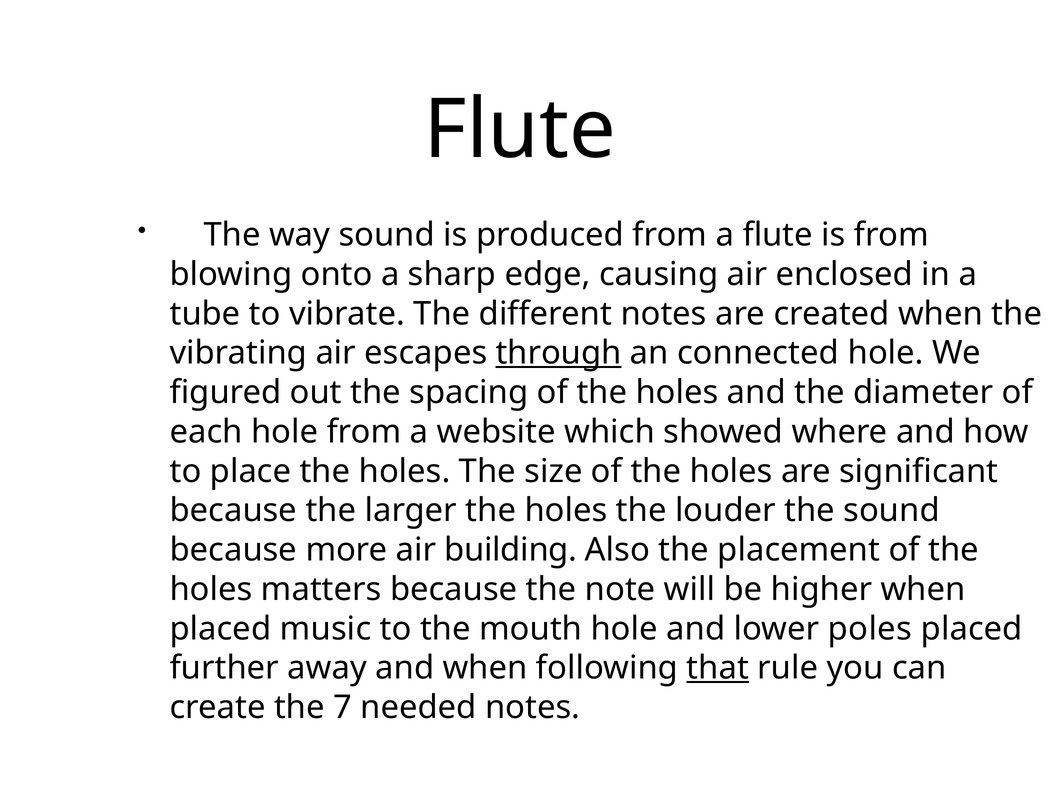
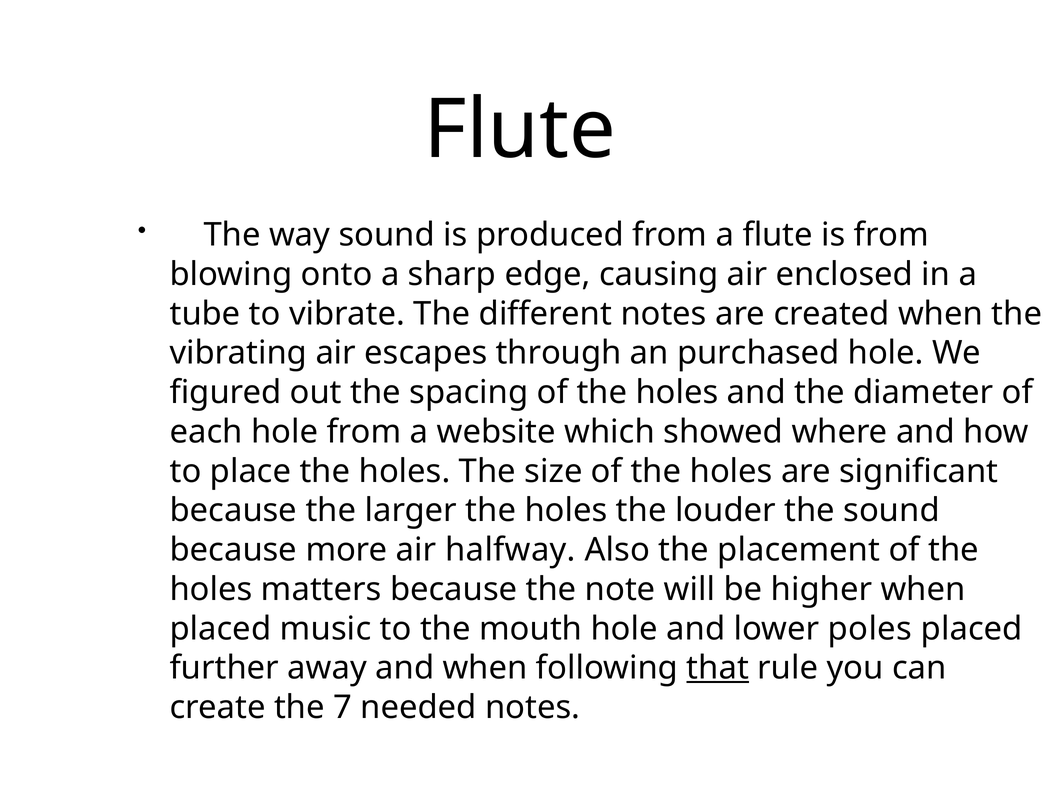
through underline: present -> none
connected: connected -> purchased
building: building -> halfway
